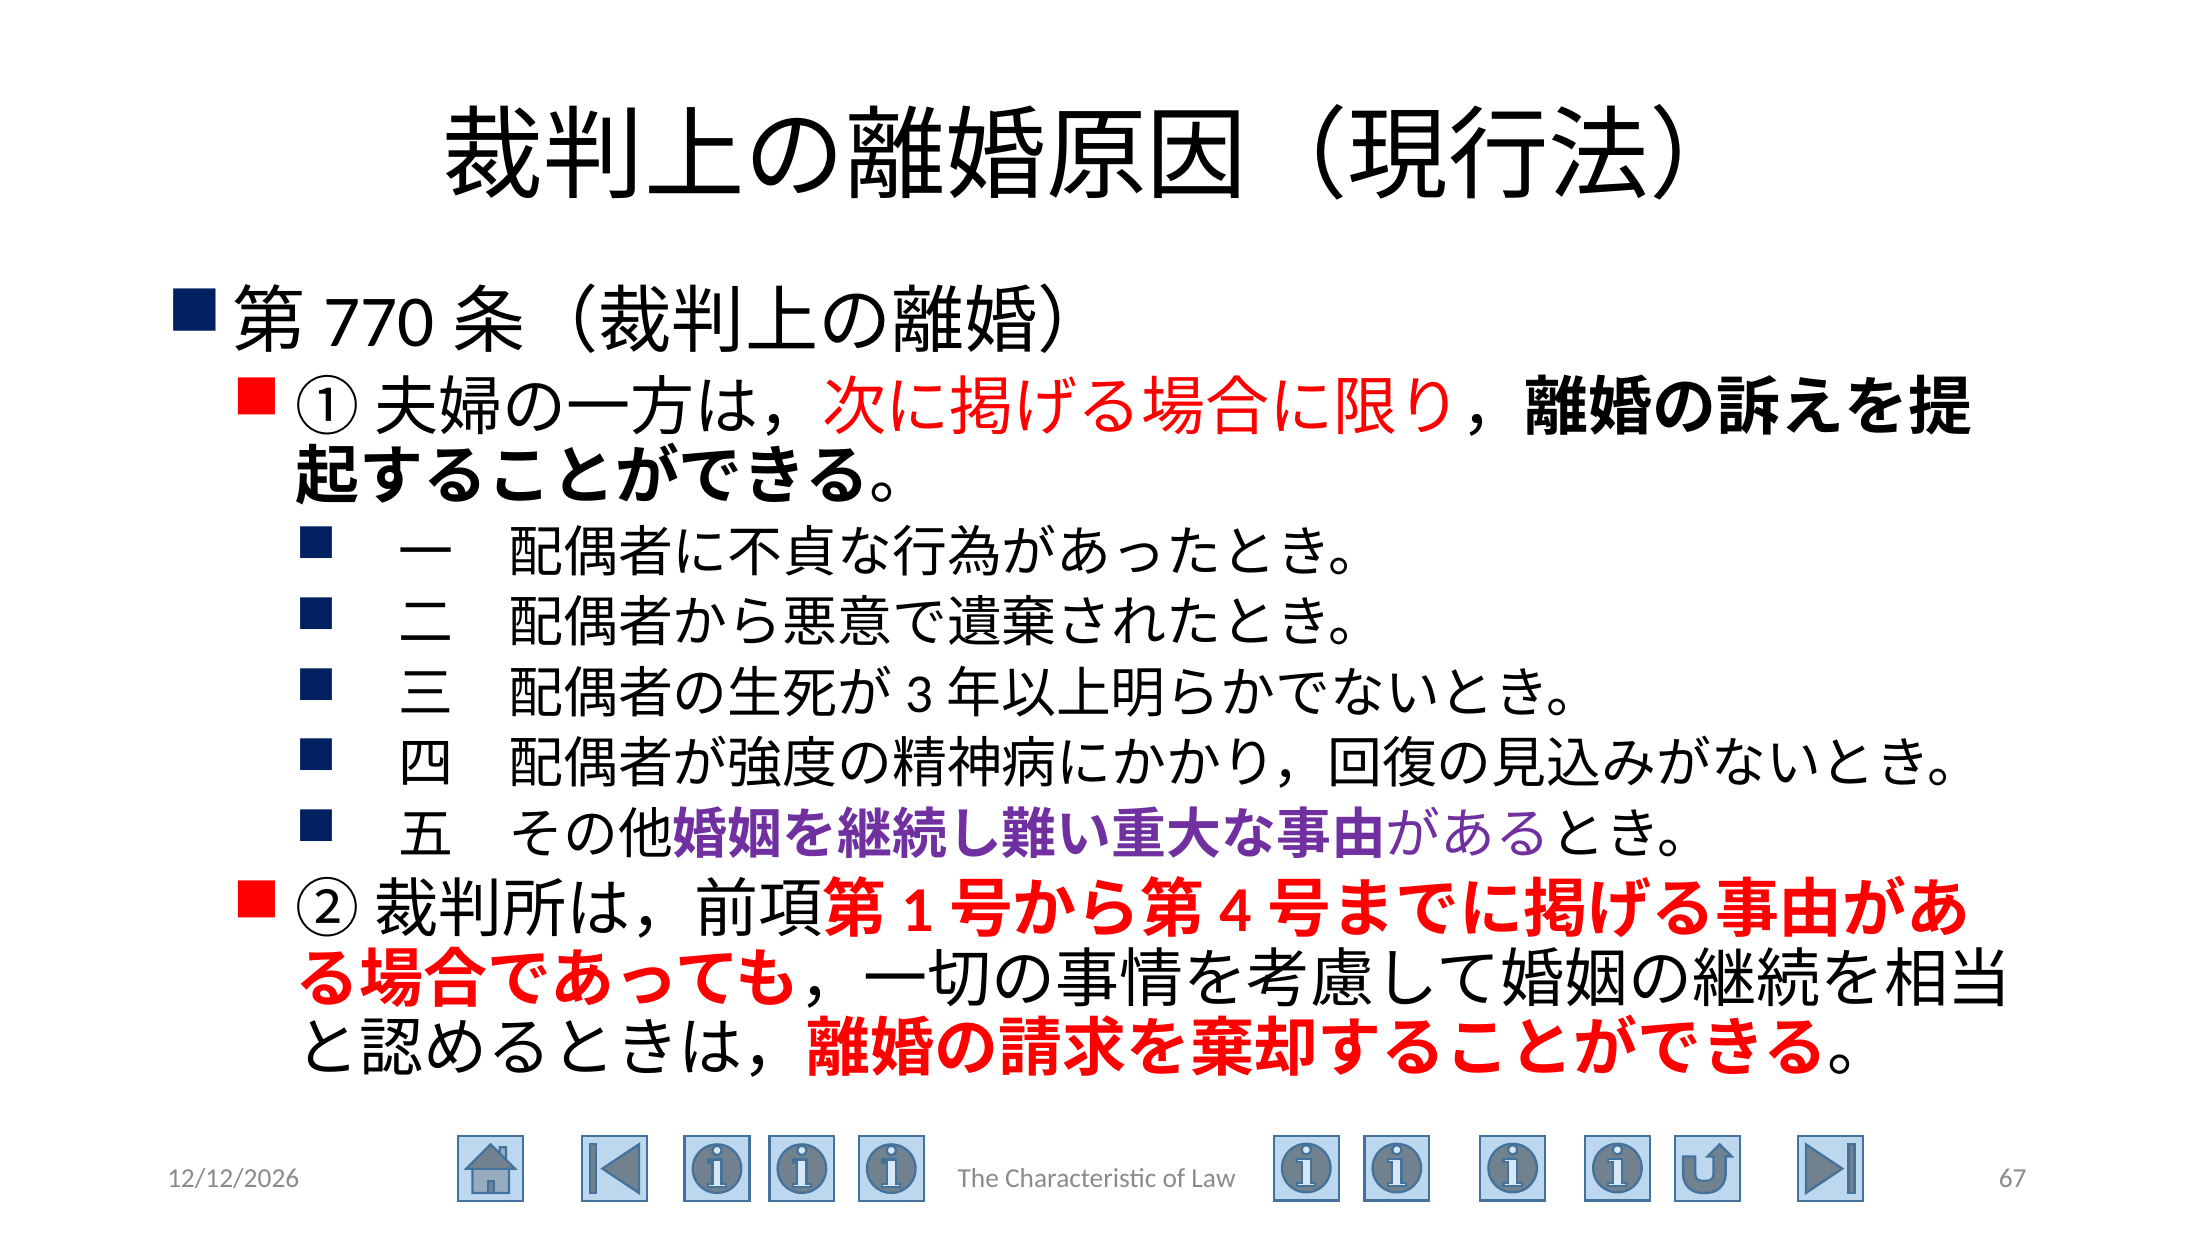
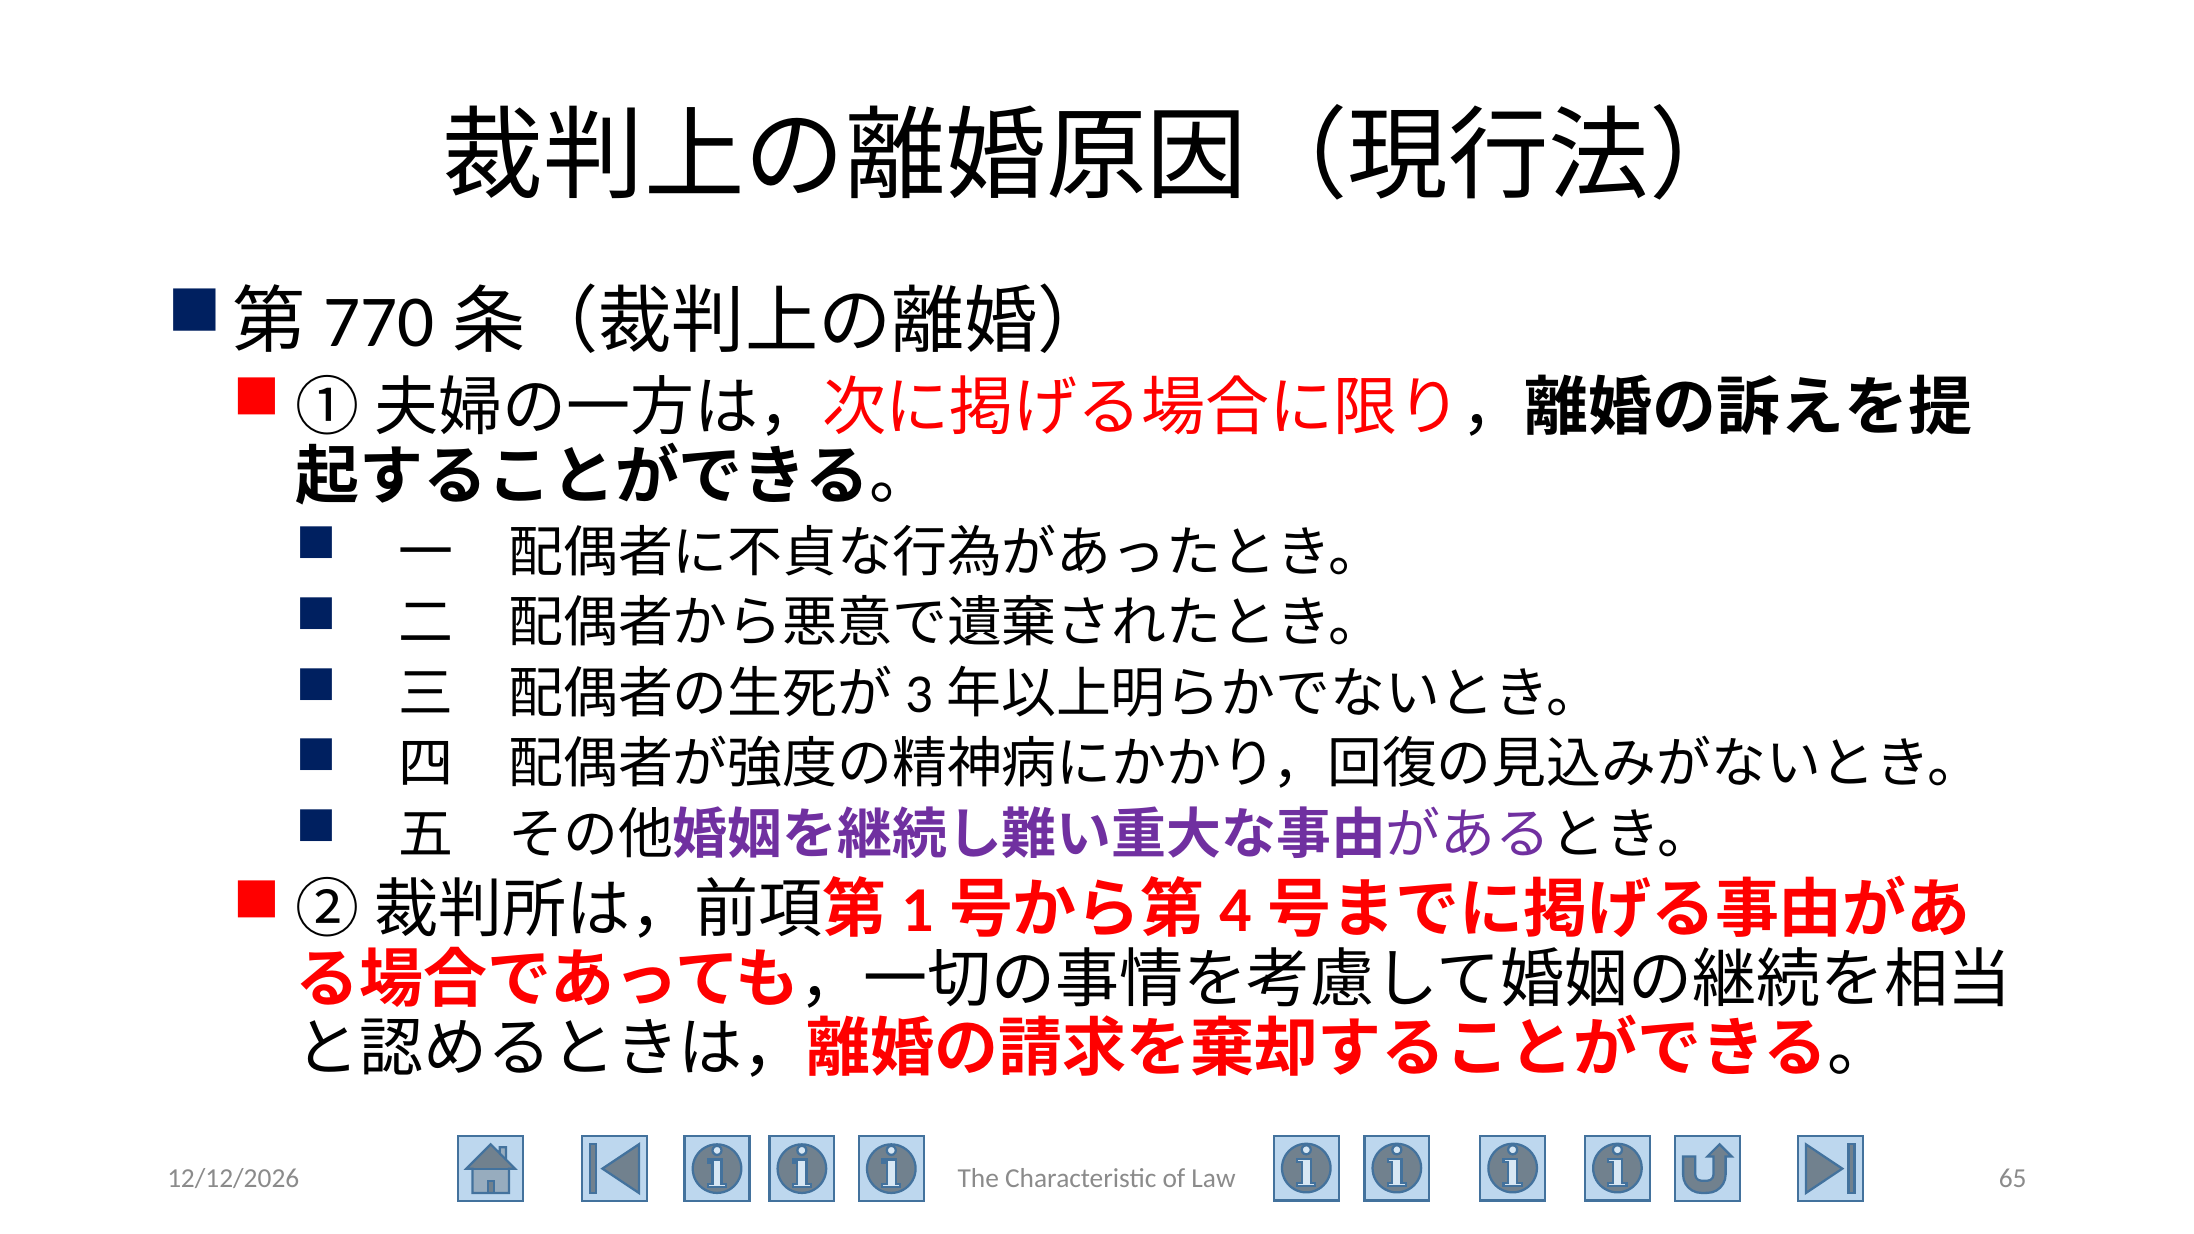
67: 67 -> 65
